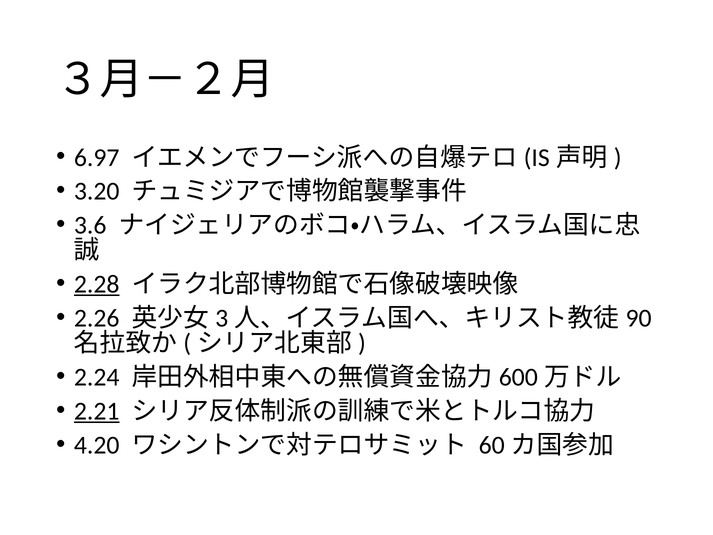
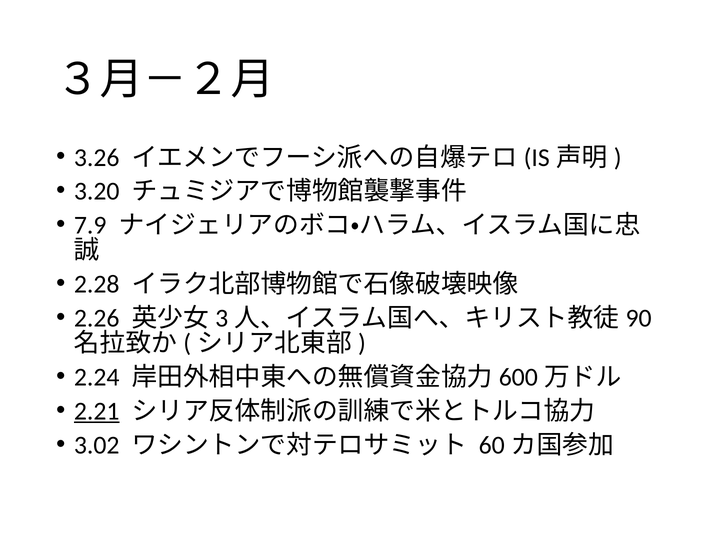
6.97: 6.97 -> 3.26
3.6: 3.6 -> 7.9
2.28 underline: present -> none
4.20: 4.20 -> 3.02
